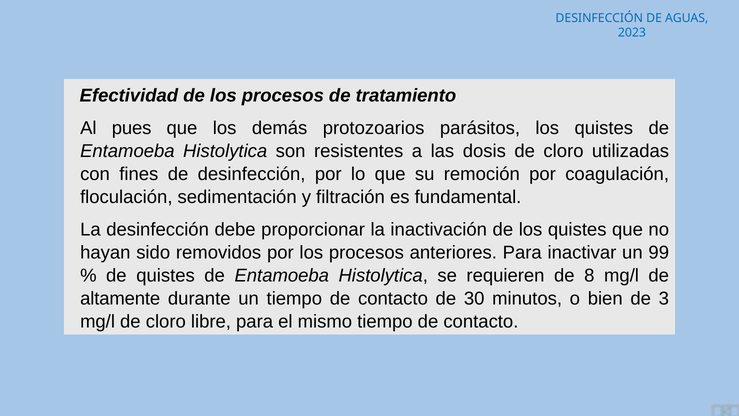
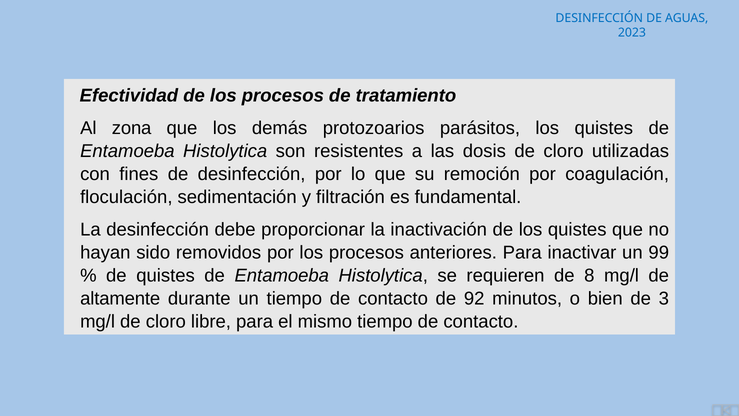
pues: pues -> zona
30: 30 -> 92
